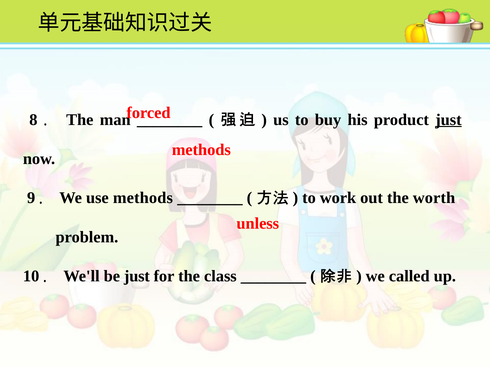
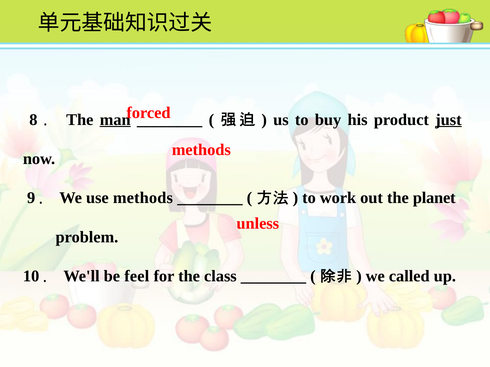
man underline: none -> present
worth: worth -> planet
be just: just -> feel
